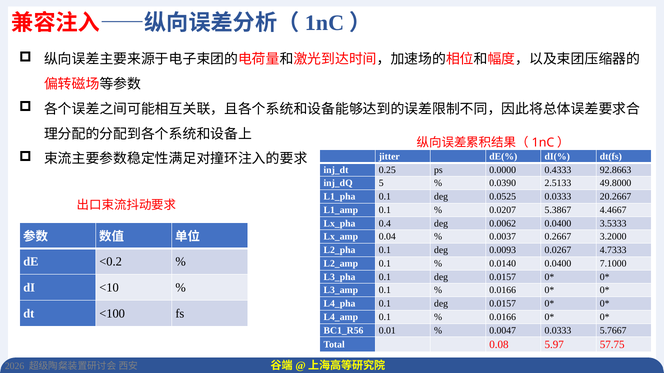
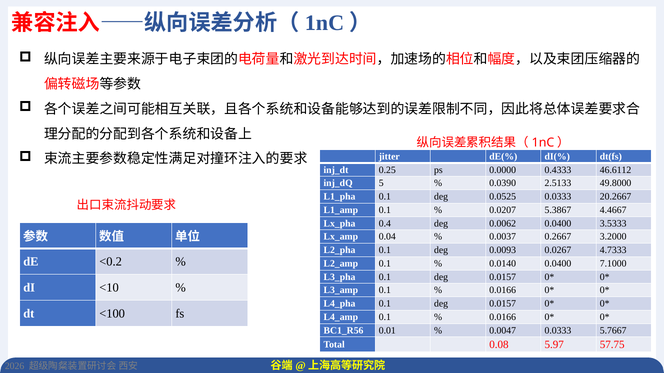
92.8663: 92.8663 -> 46.6112
